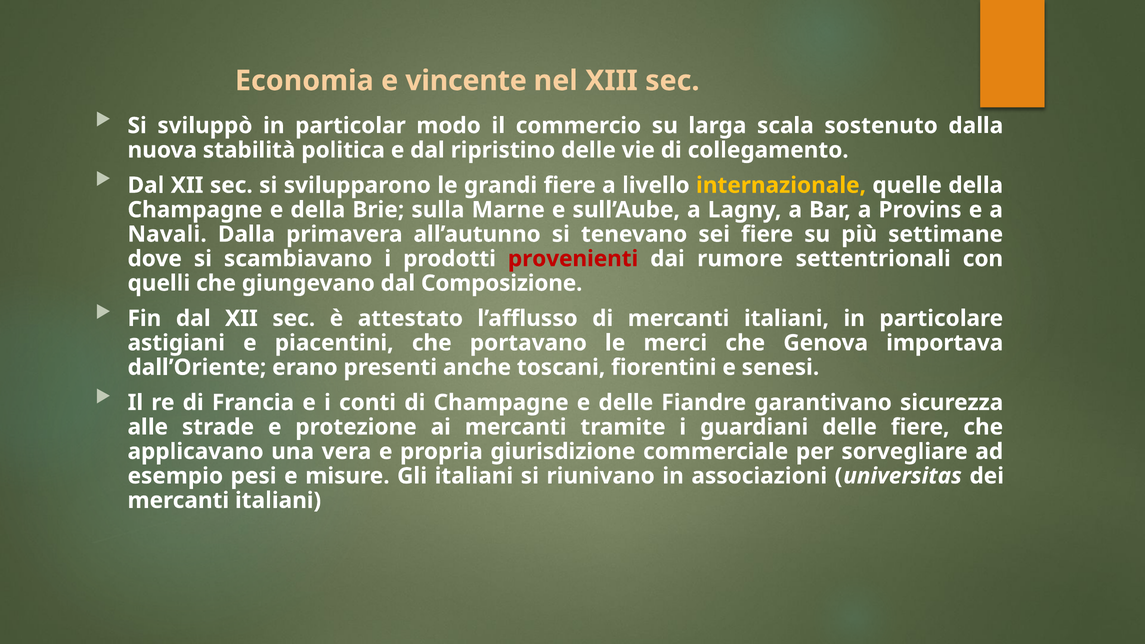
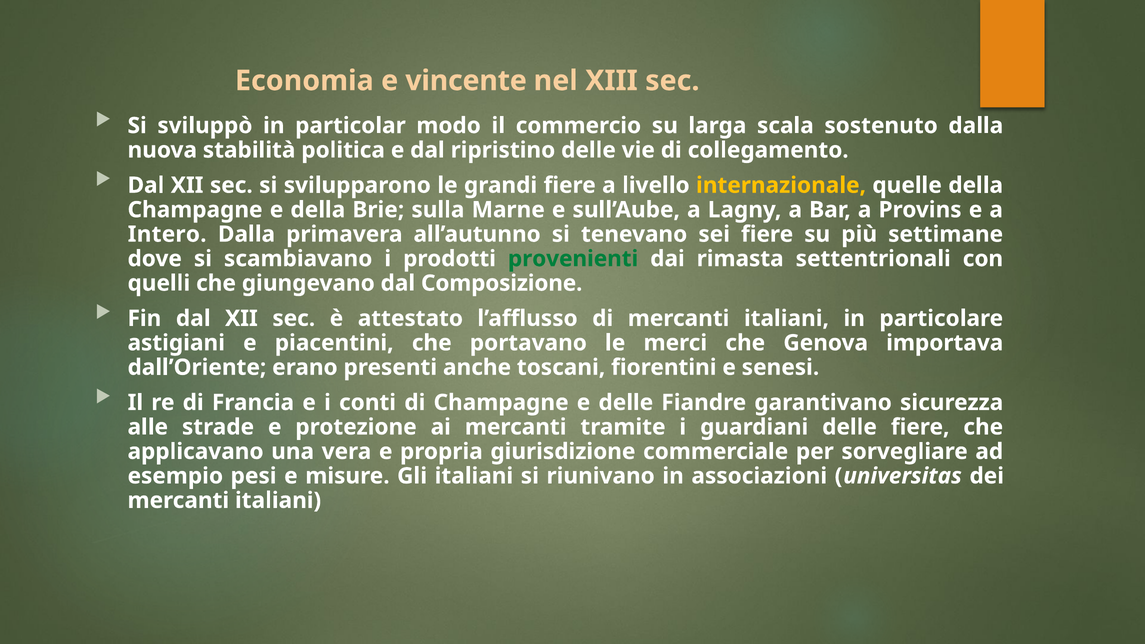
Navali: Navali -> Intero
provenienti colour: red -> green
rumore: rumore -> rimasta
